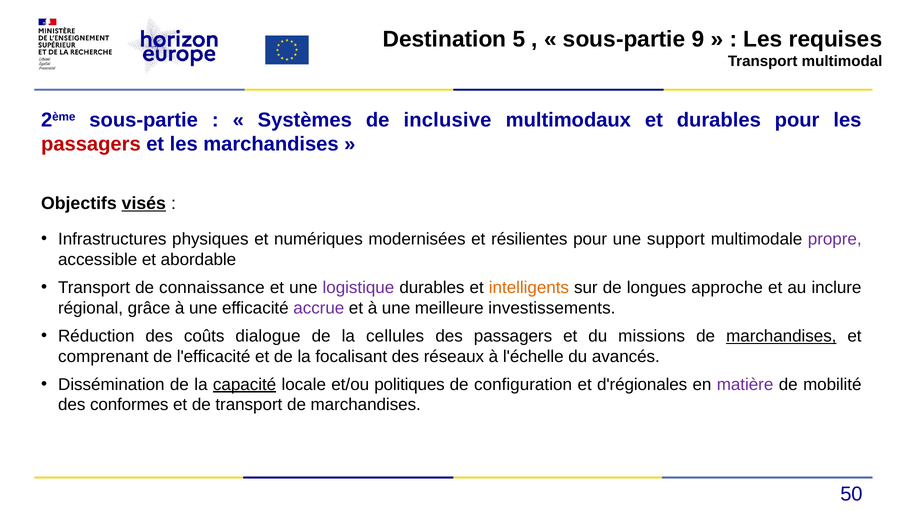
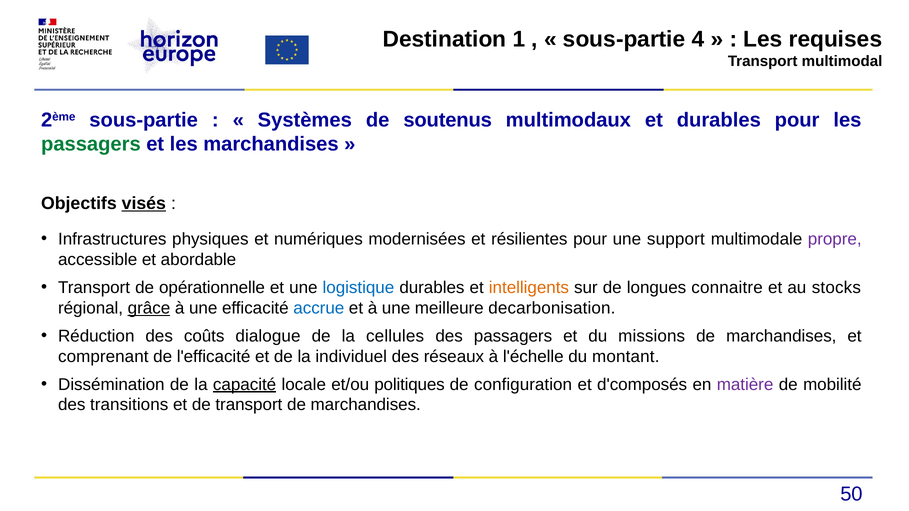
5: 5 -> 1
9: 9 -> 4
inclusive: inclusive -> soutenus
passagers at (91, 144) colour: red -> green
connaissance: connaissance -> opérationnelle
logistique colour: purple -> blue
approche: approche -> connaitre
inclure: inclure -> stocks
grâce underline: none -> present
accrue colour: purple -> blue
investissements: investissements -> decarbonisation
marchandises at (781, 336) underline: present -> none
focalisant: focalisant -> individuel
avancés: avancés -> montant
d'régionales: d'régionales -> d'composés
conformes: conformes -> transitions
